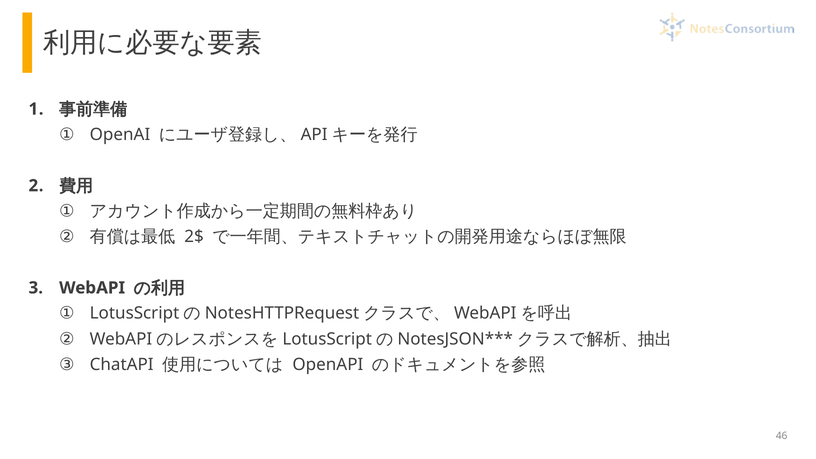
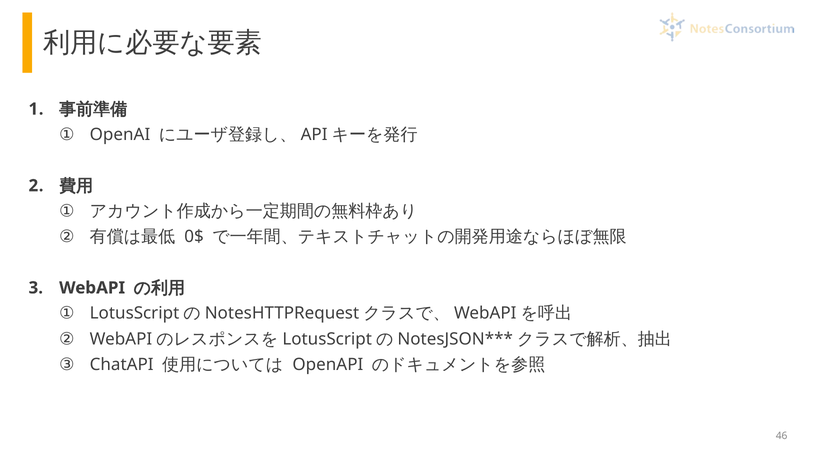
2$: 2$ -> 0$
